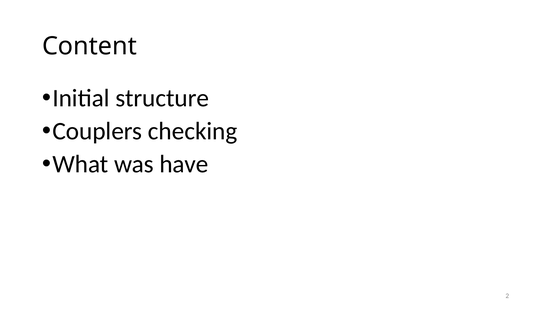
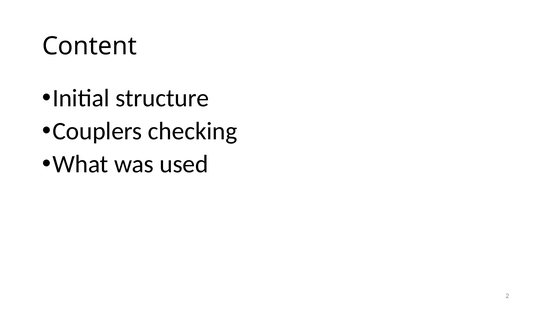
have: have -> used
